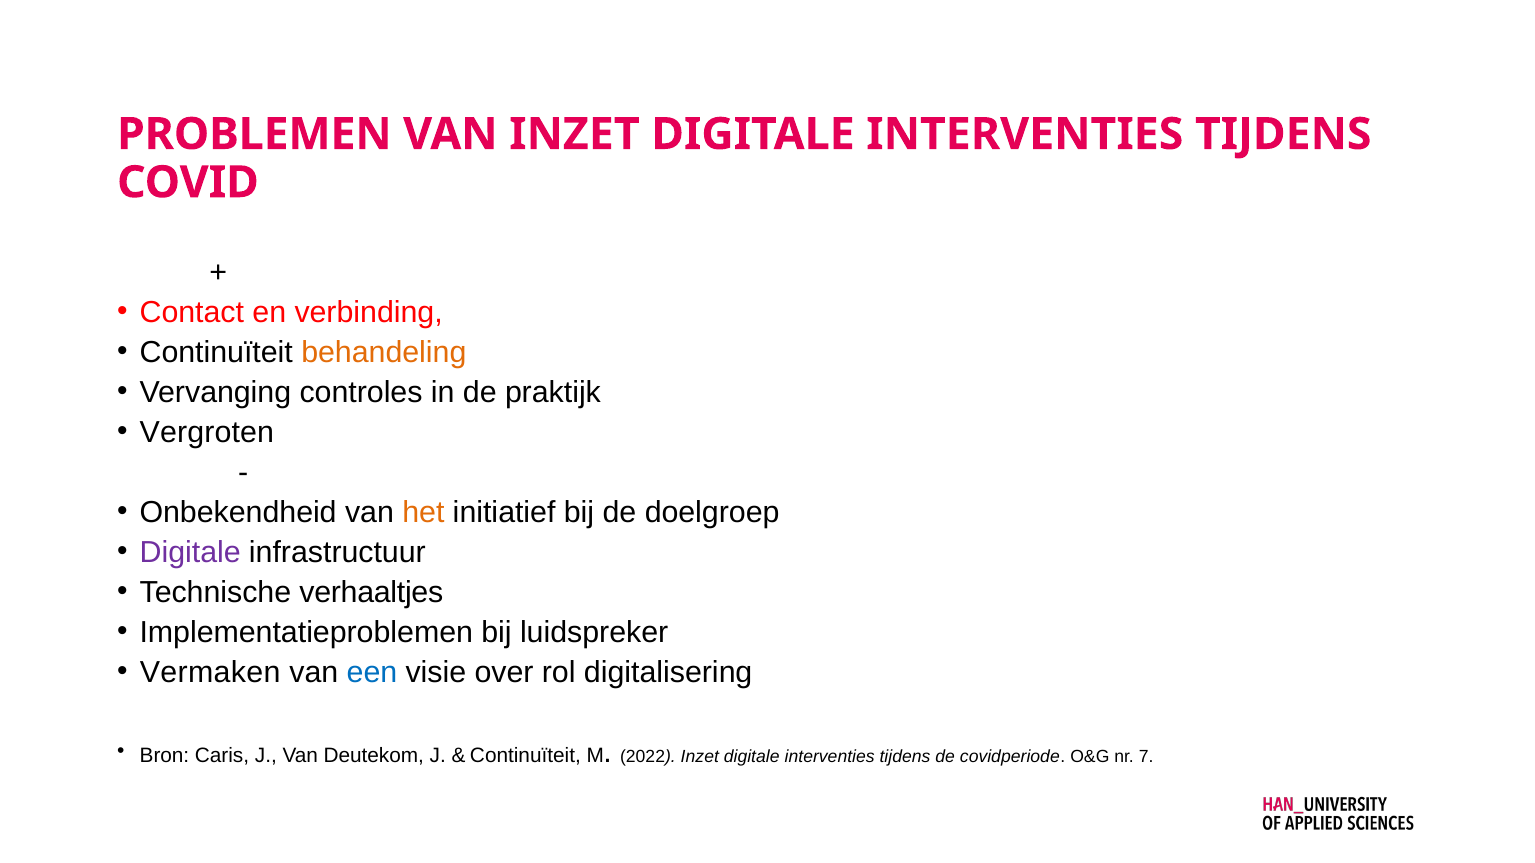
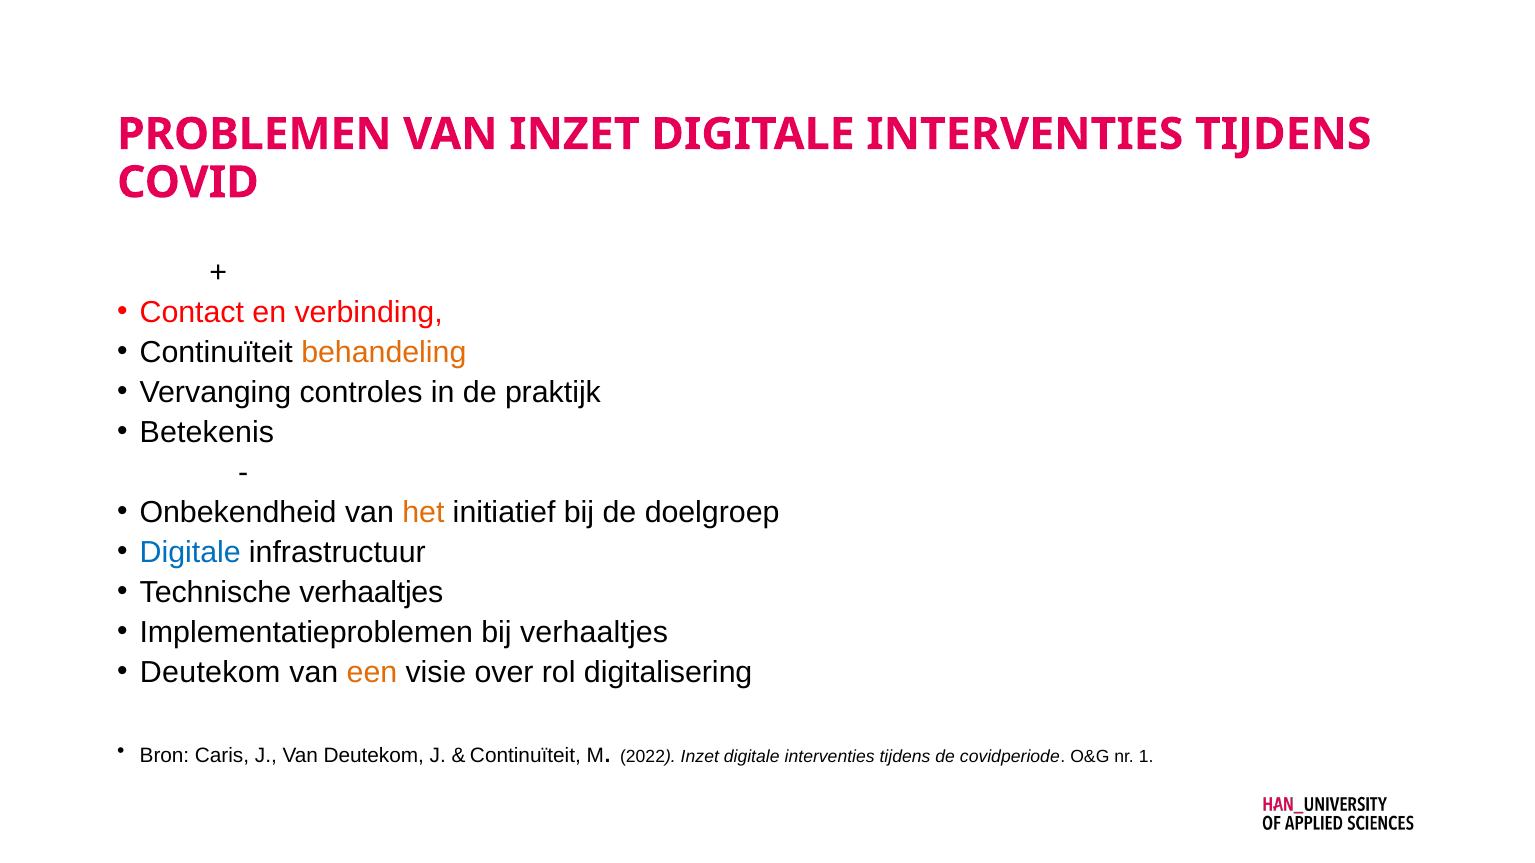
Vergroten: Vergroten -> Betekenis
Digitale at (190, 553) colour: purple -> blue
bij luidspreker: luidspreker -> verhaaltjes
Vermaken at (210, 673): Vermaken -> Deutekom
een colour: blue -> orange
7: 7 -> 1
